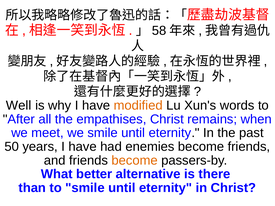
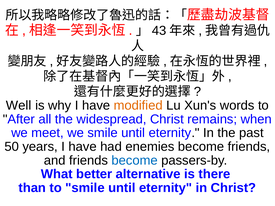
58: 58 -> 43
empathises: empathises -> widespread
become at (135, 161) colour: orange -> blue
